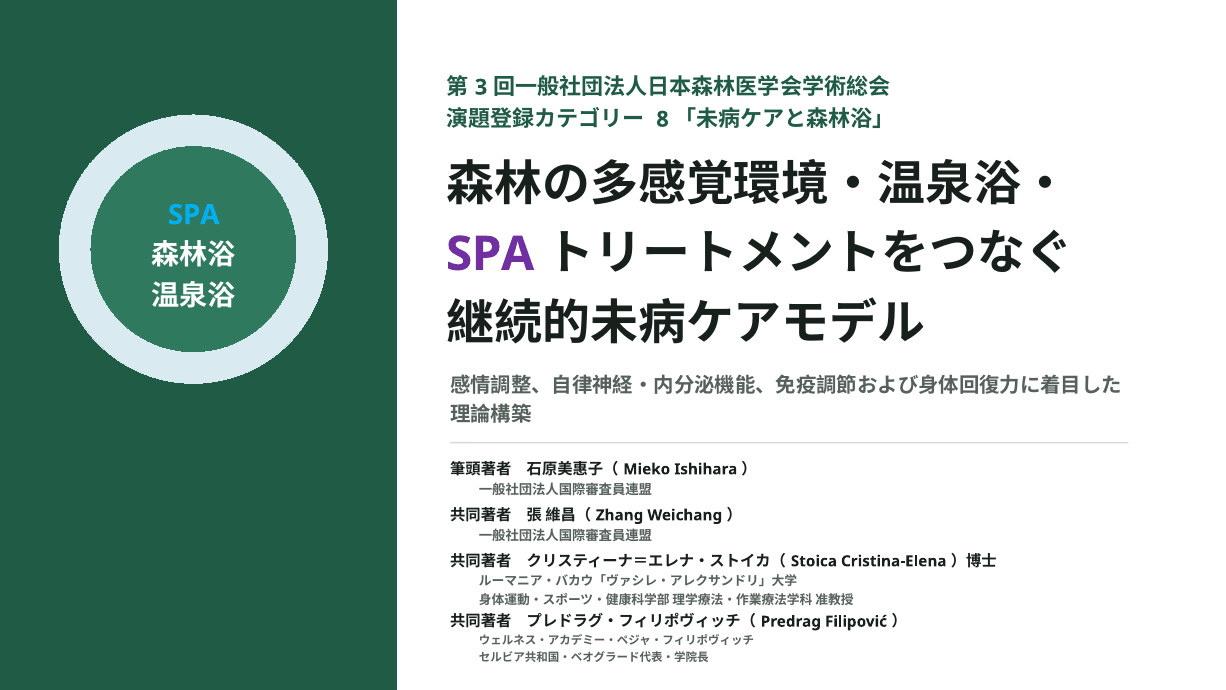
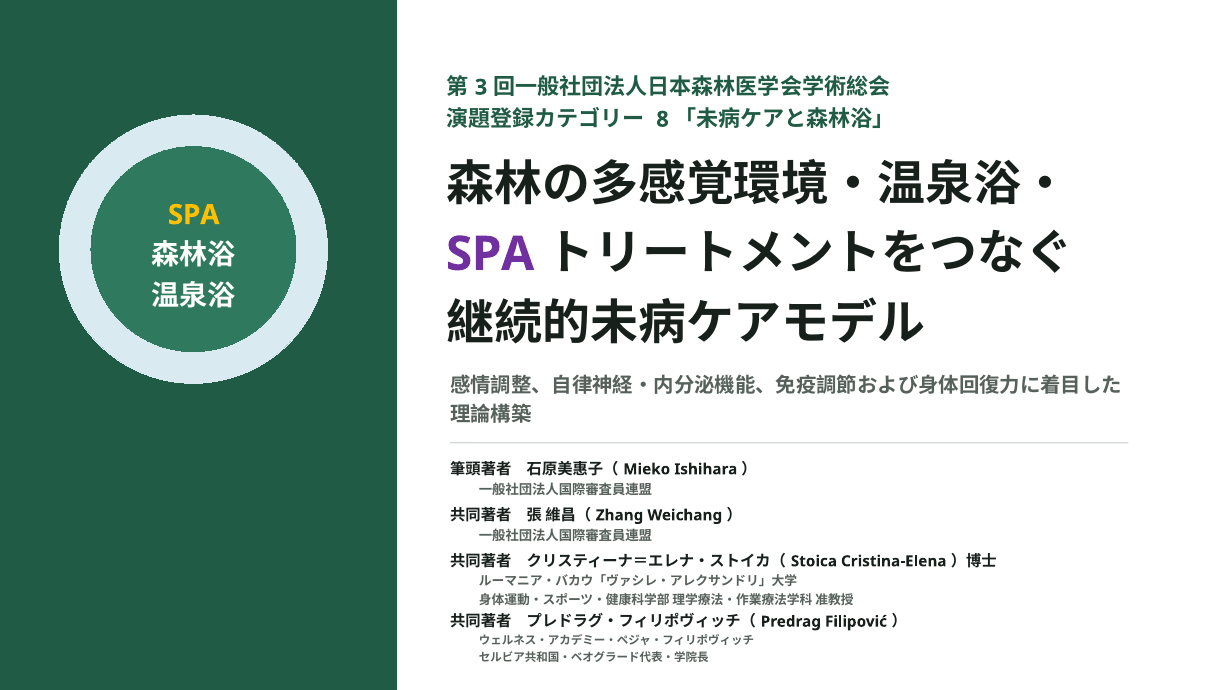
SPA at (194, 215) colour: light blue -> yellow
